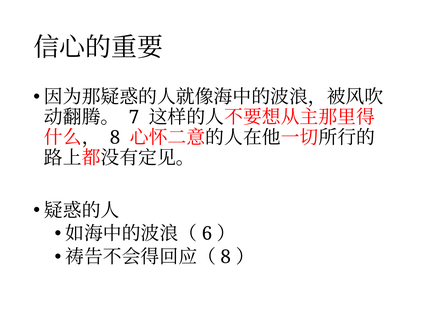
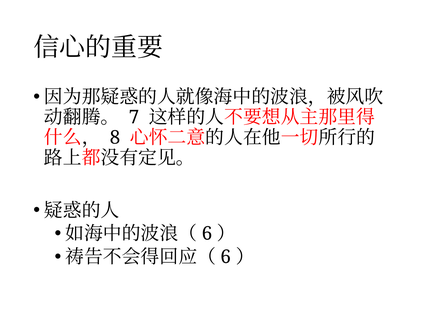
8 at (226, 257): 8 -> 6
